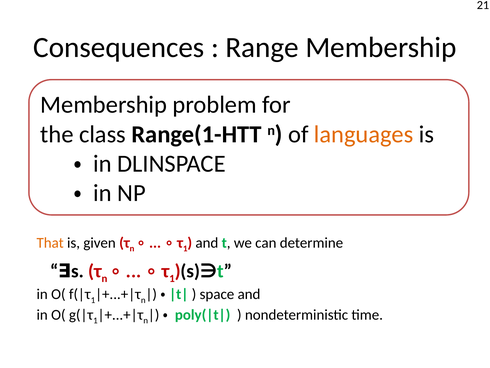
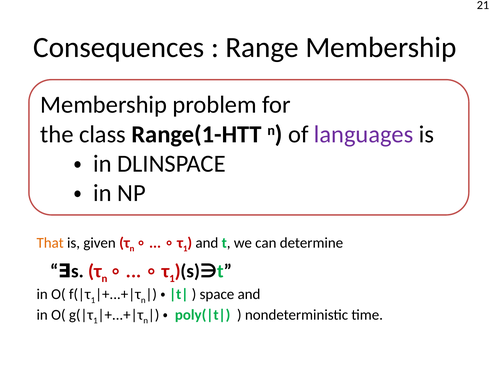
languages colour: orange -> purple
